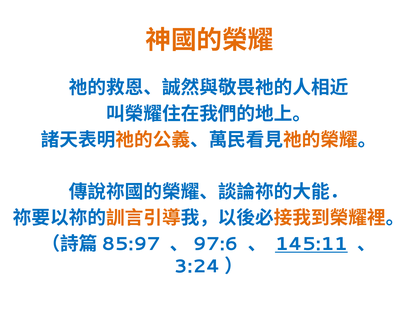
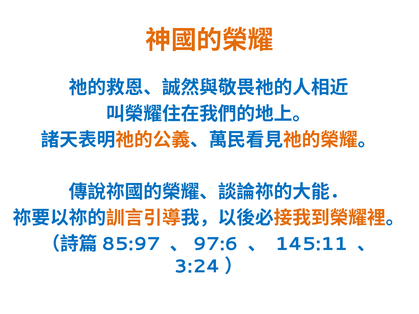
145:11 underline: present -> none
